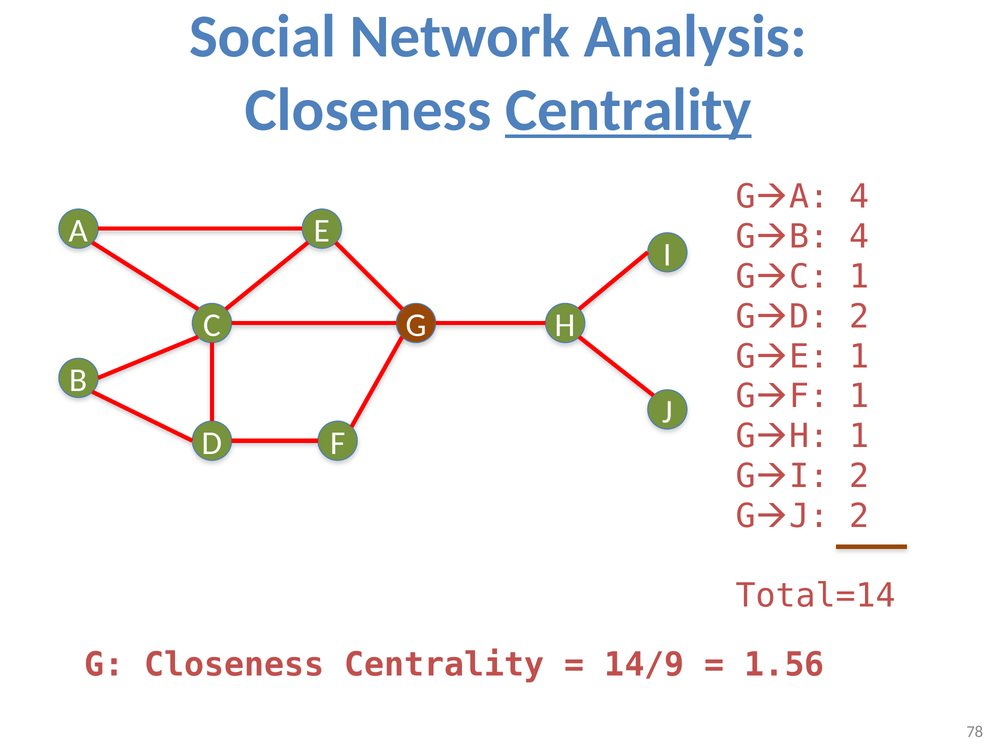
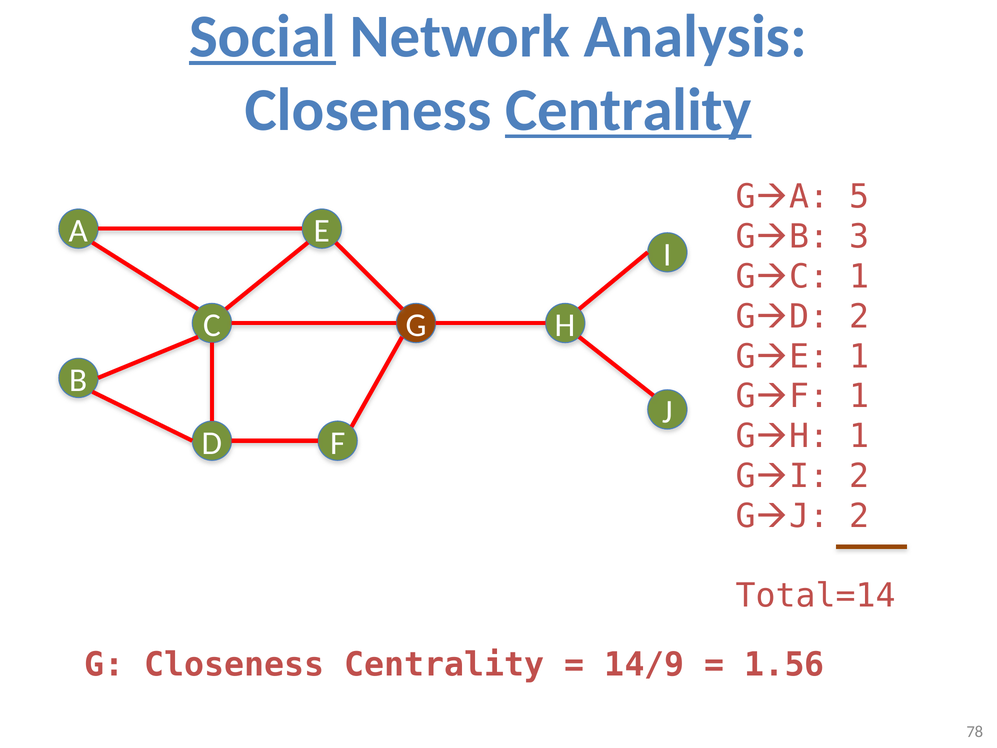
Social underline: none -> present
GA 4: 4 -> 5
GB 4: 4 -> 3
